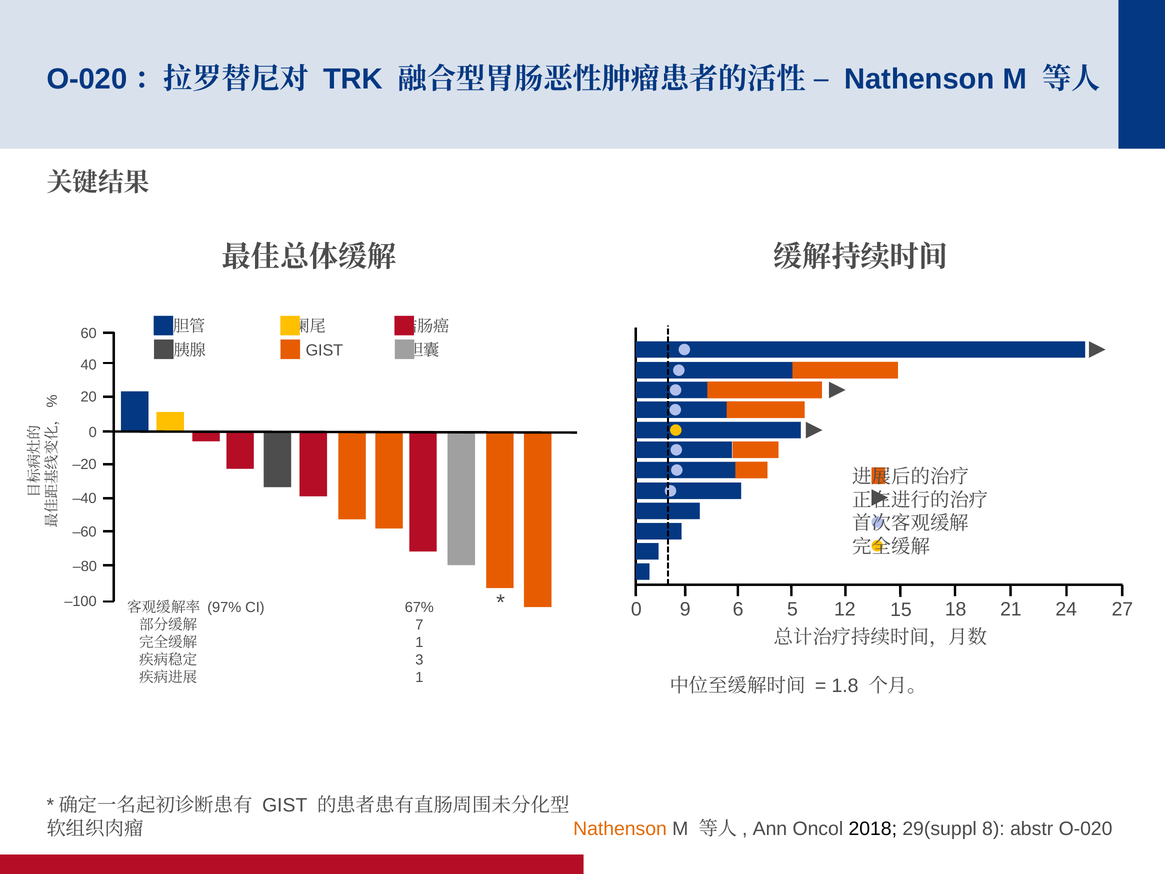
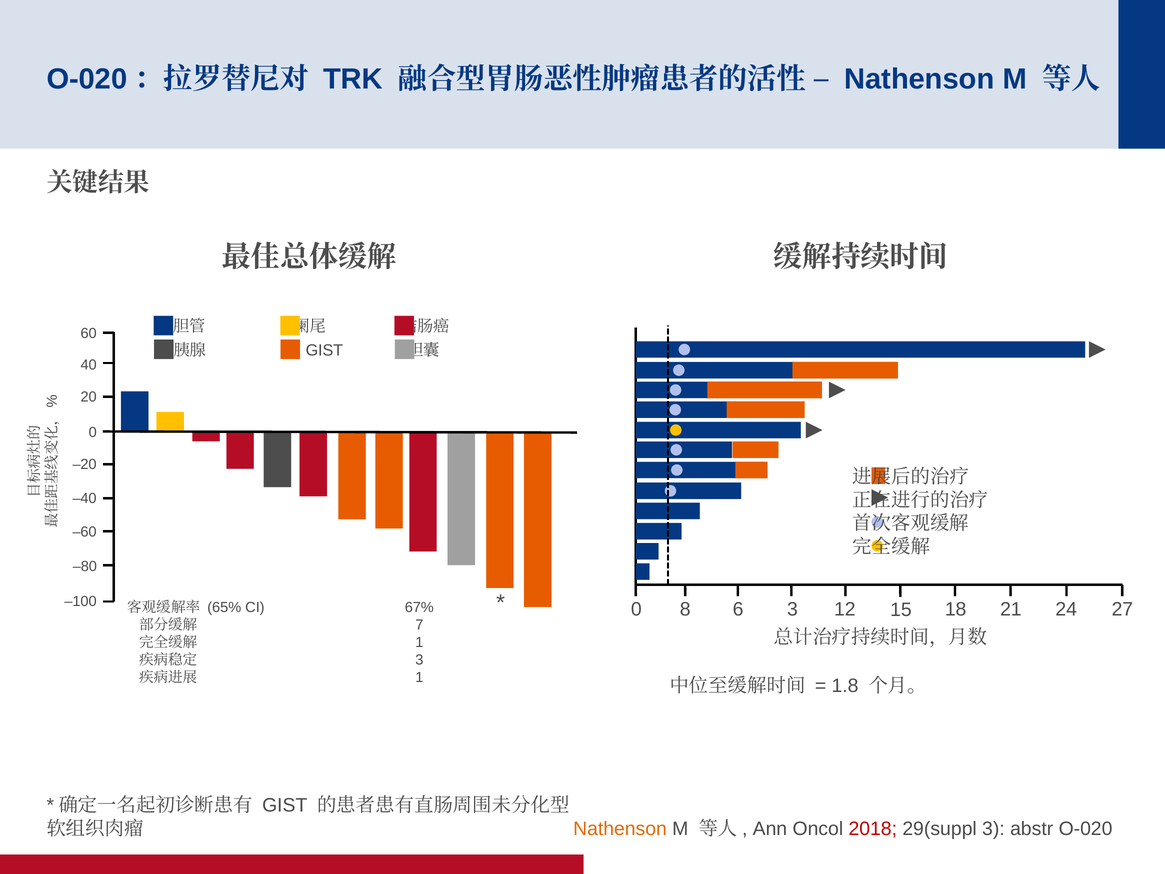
9: 9 -> 8
6 5: 5 -> 3
97%: 97% -> 65%
2018 colour: black -> red
29(suppl 8: 8 -> 3
